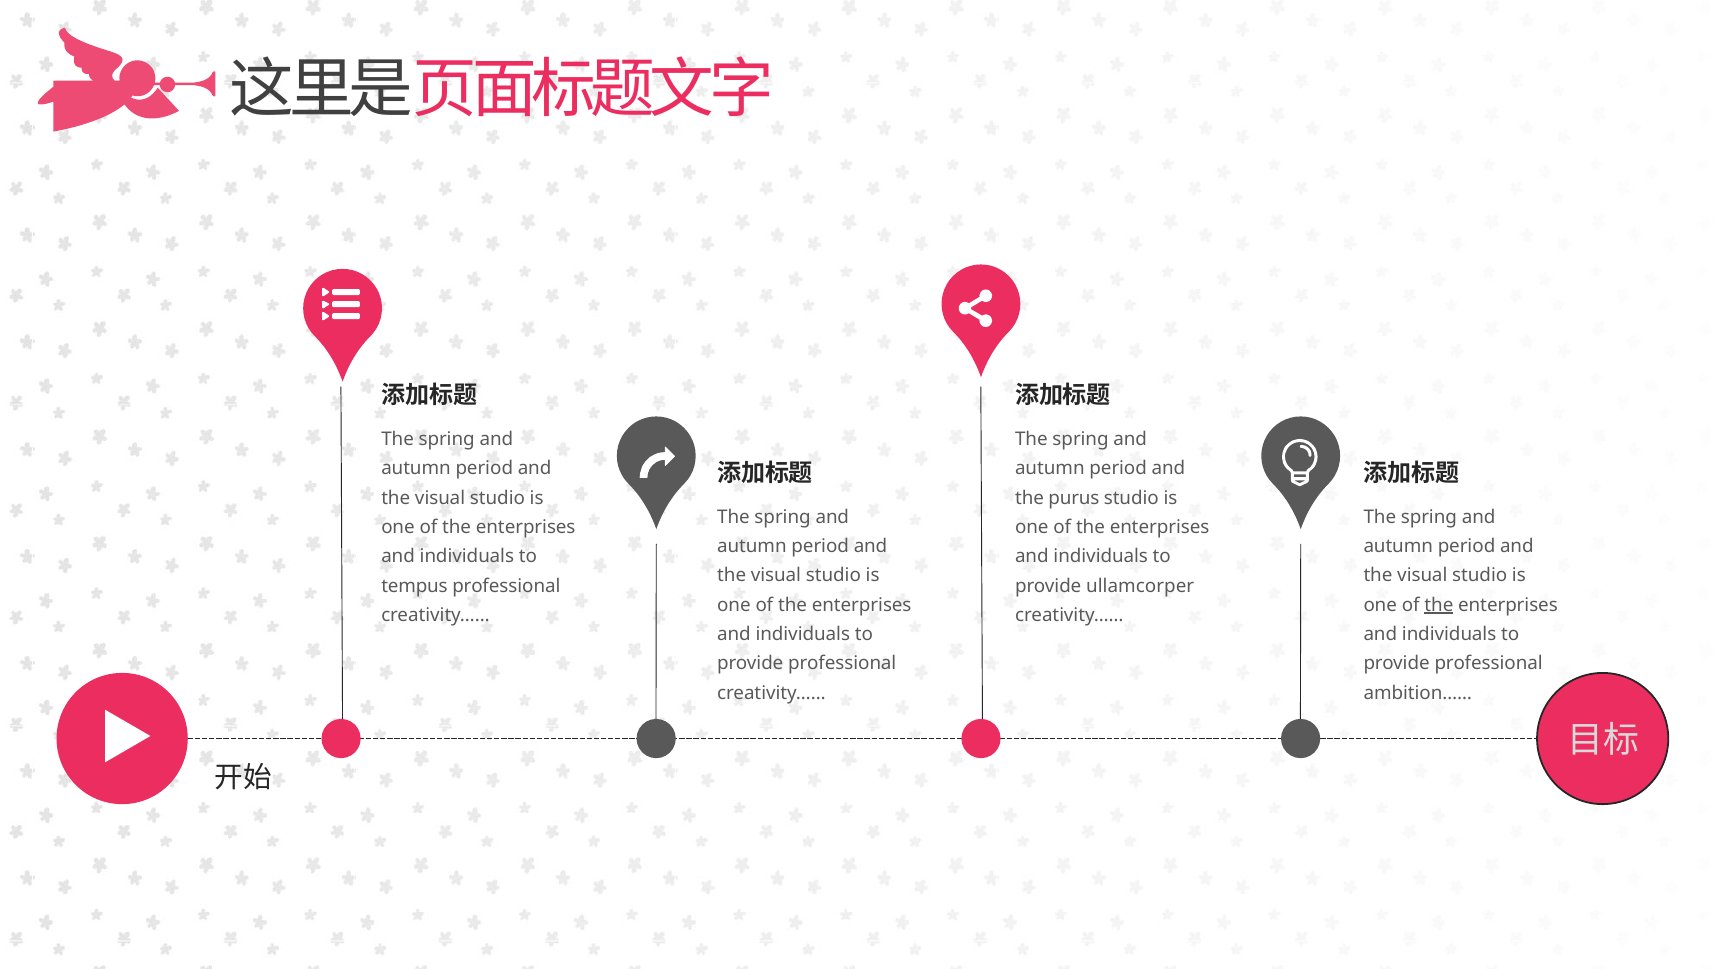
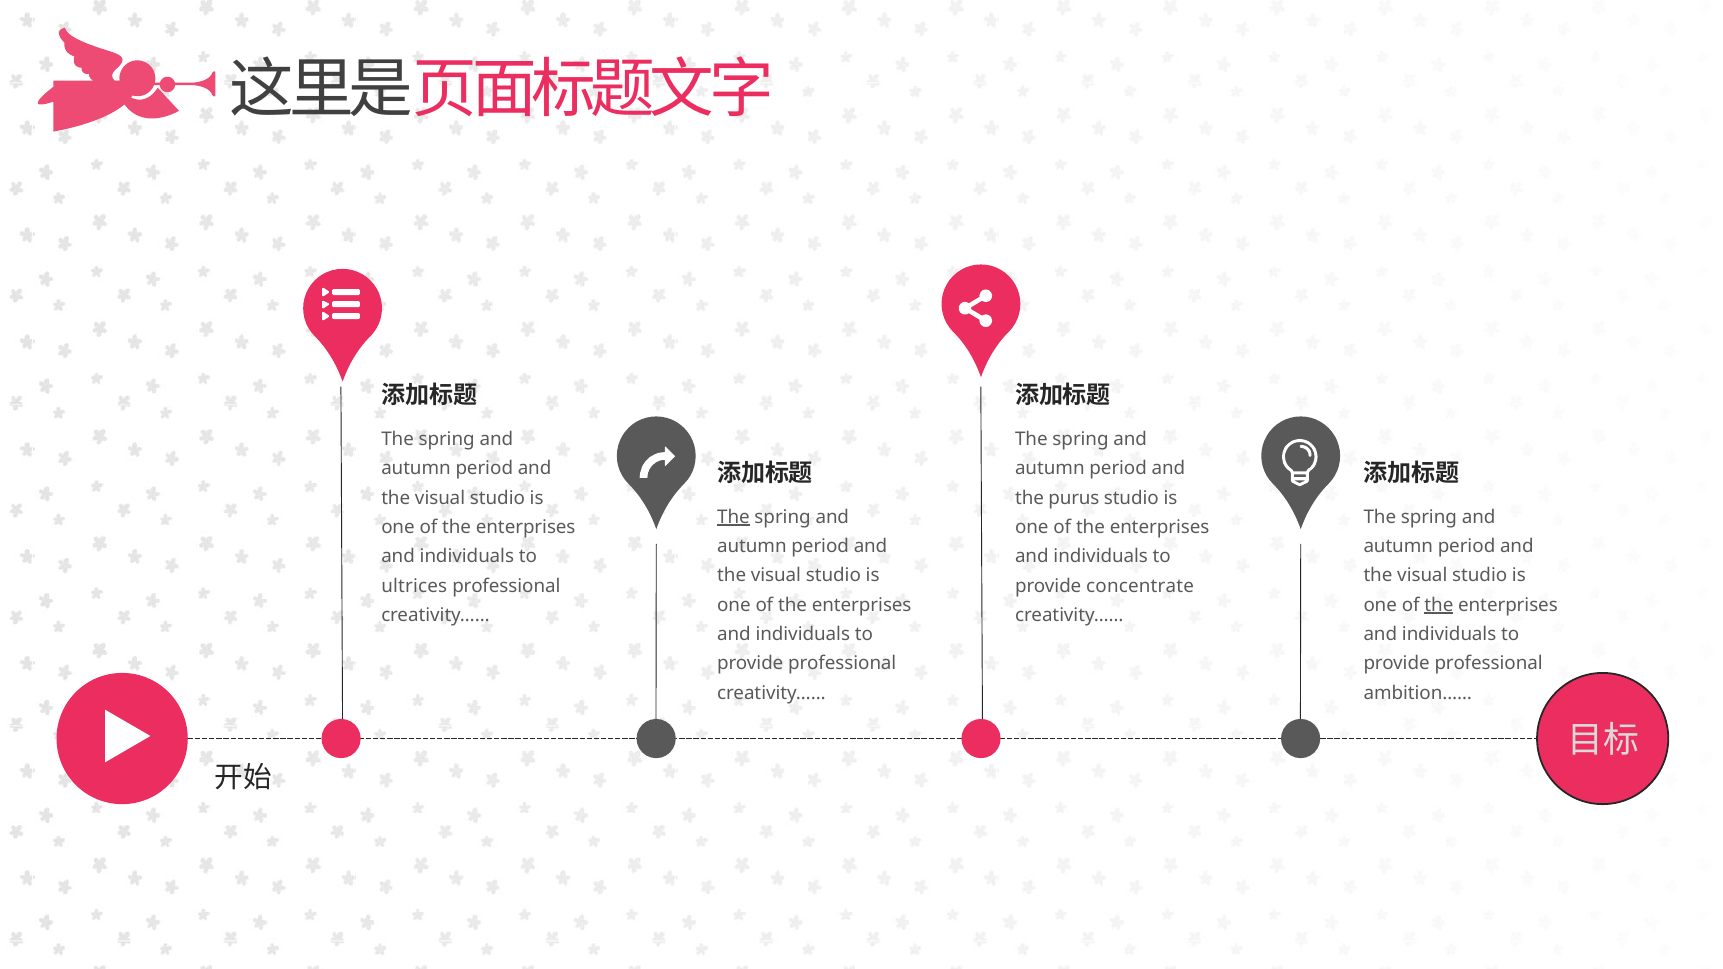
The at (734, 517) underline: none -> present
tempus: tempus -> ultrices
ullamcorper: ullamcorper -> concentrate
